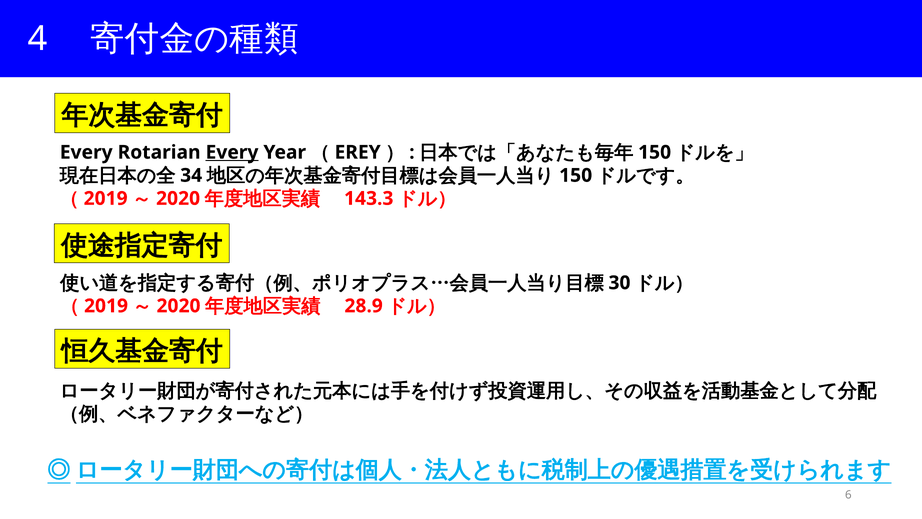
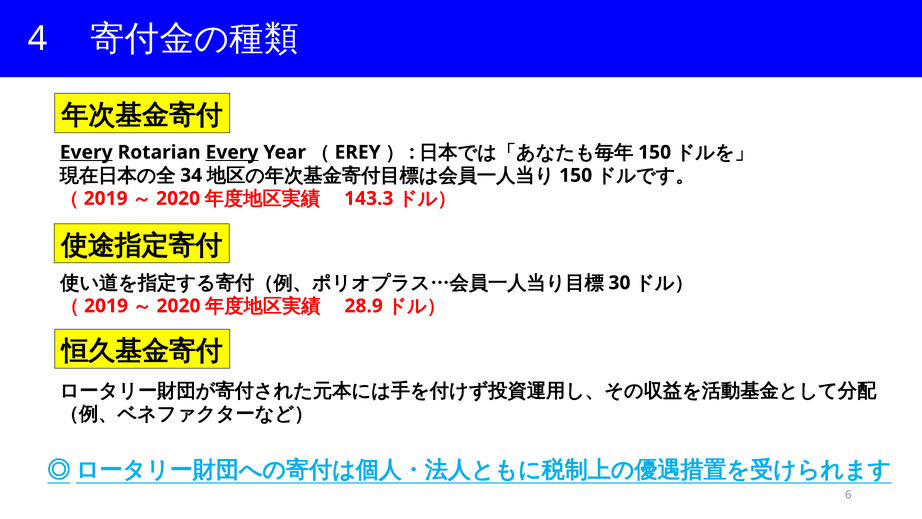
Every at (86, 152) underline: none -> present
